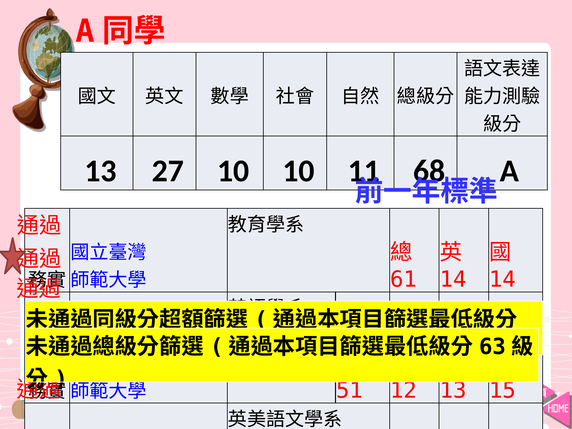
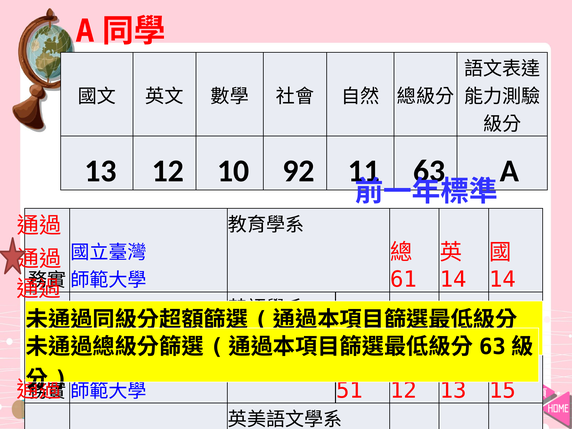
13 27: 27 -> 12
10 10: 10 -> 92
68: 68 -> 63
